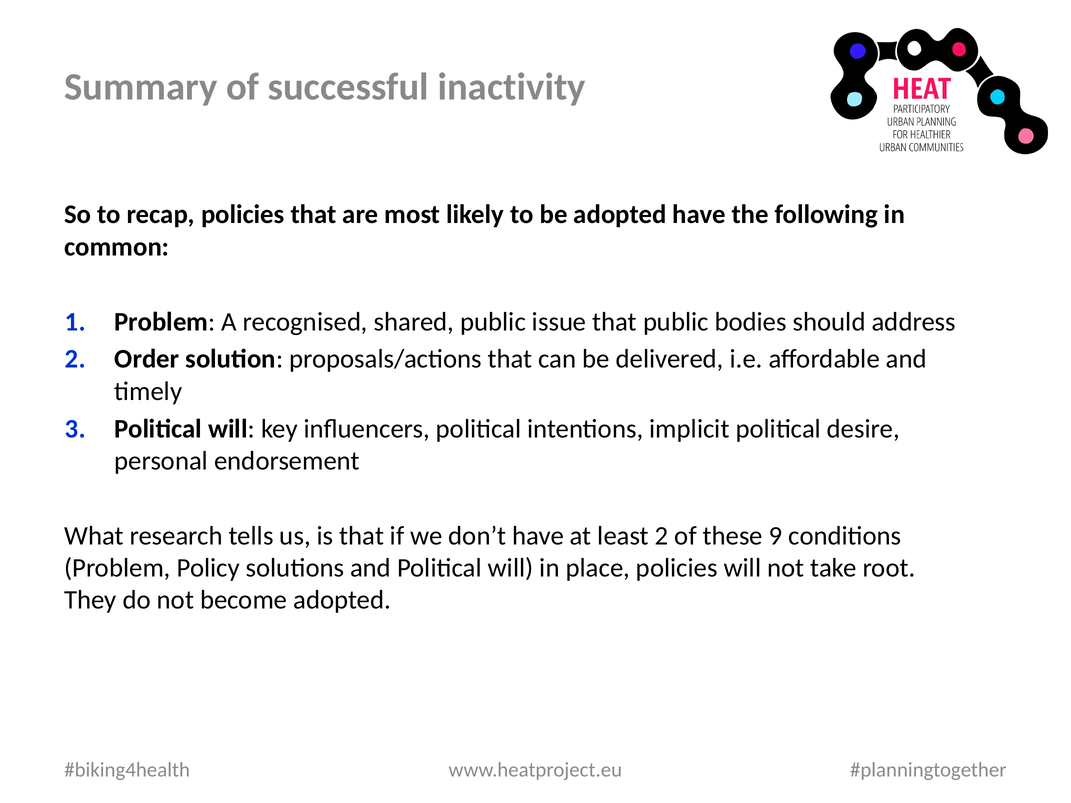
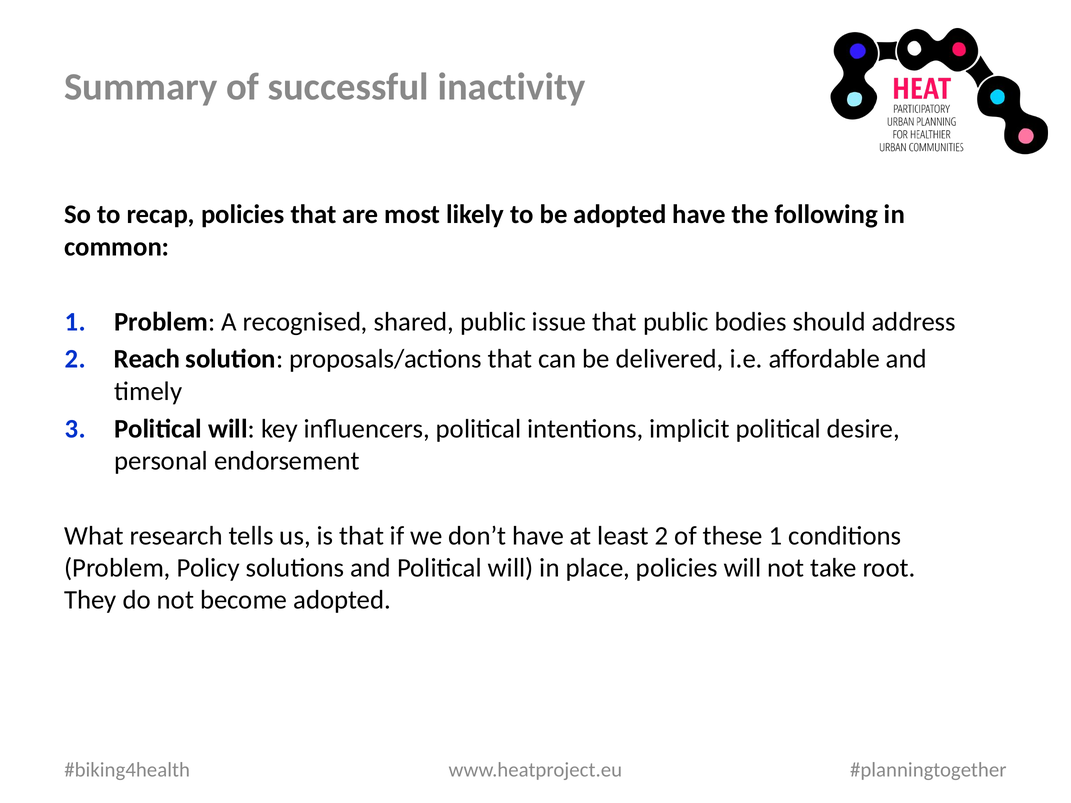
Order: Order -> Reach
these 9: 9 -> 1
